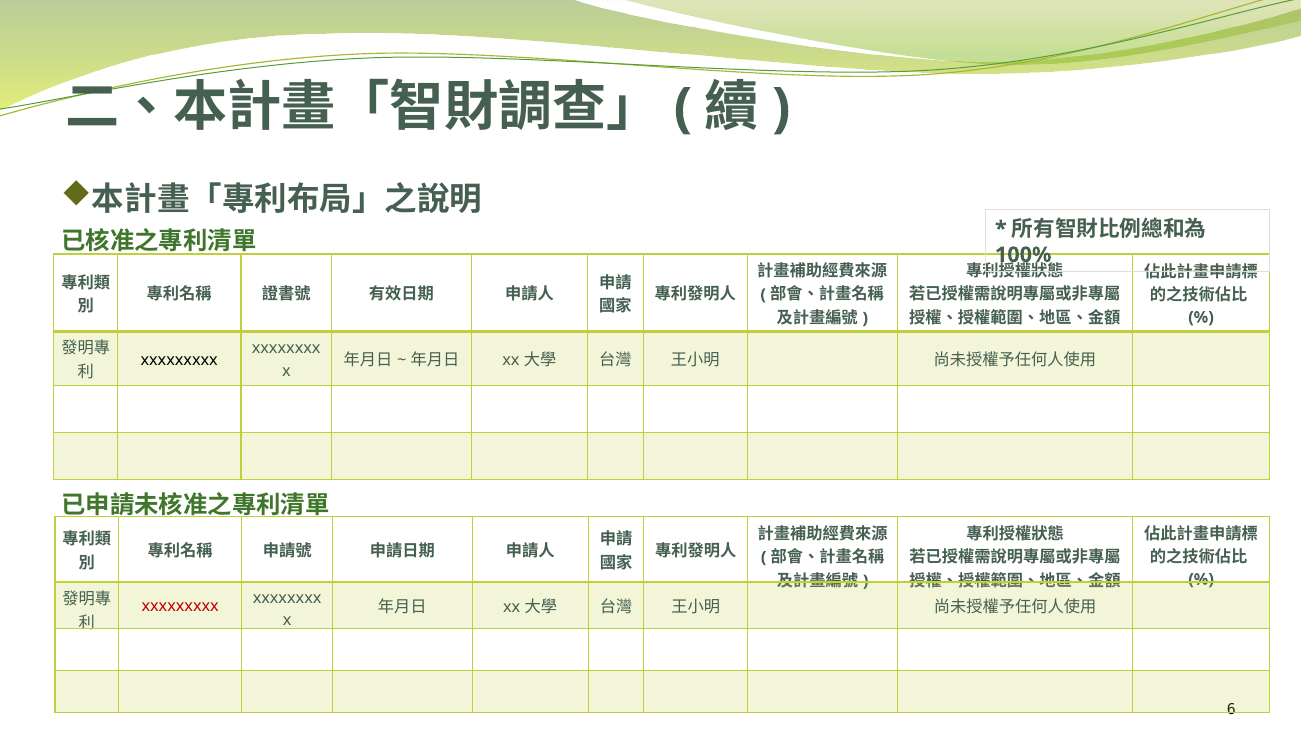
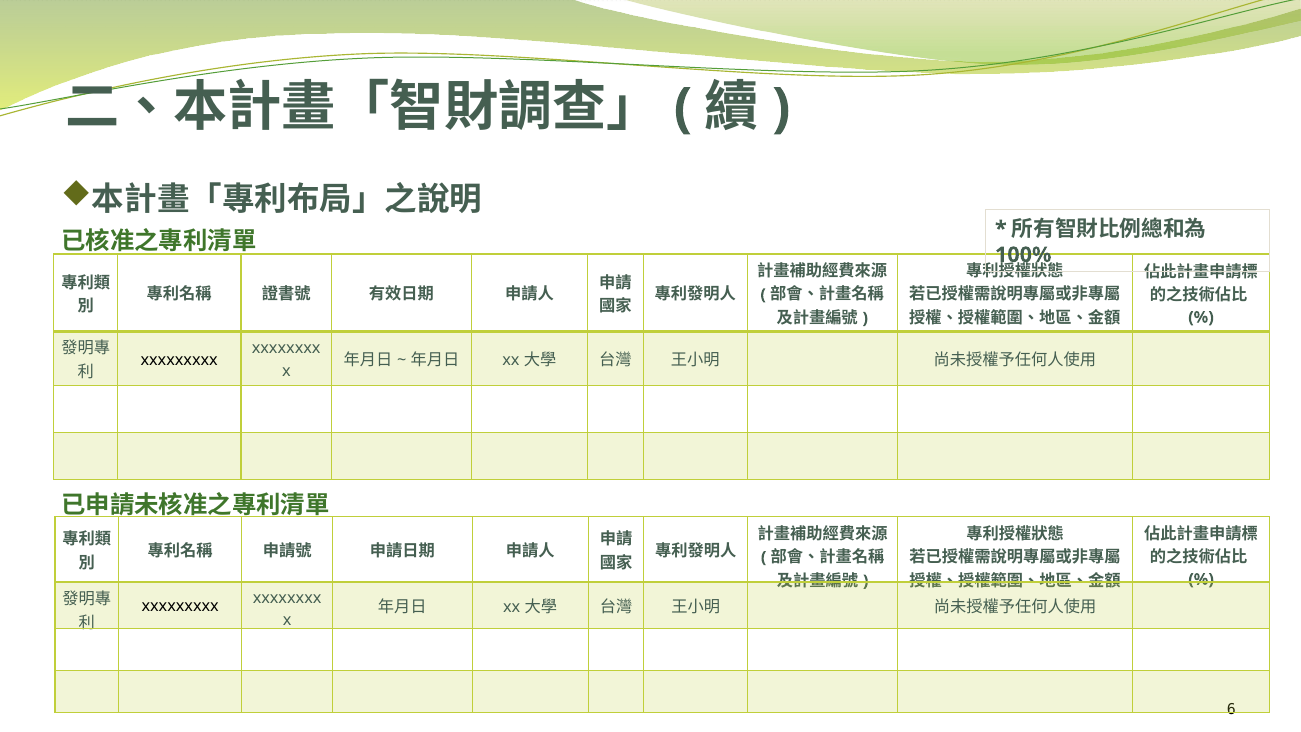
xxxxxxxxx at (180, 606) colour: red -> black
